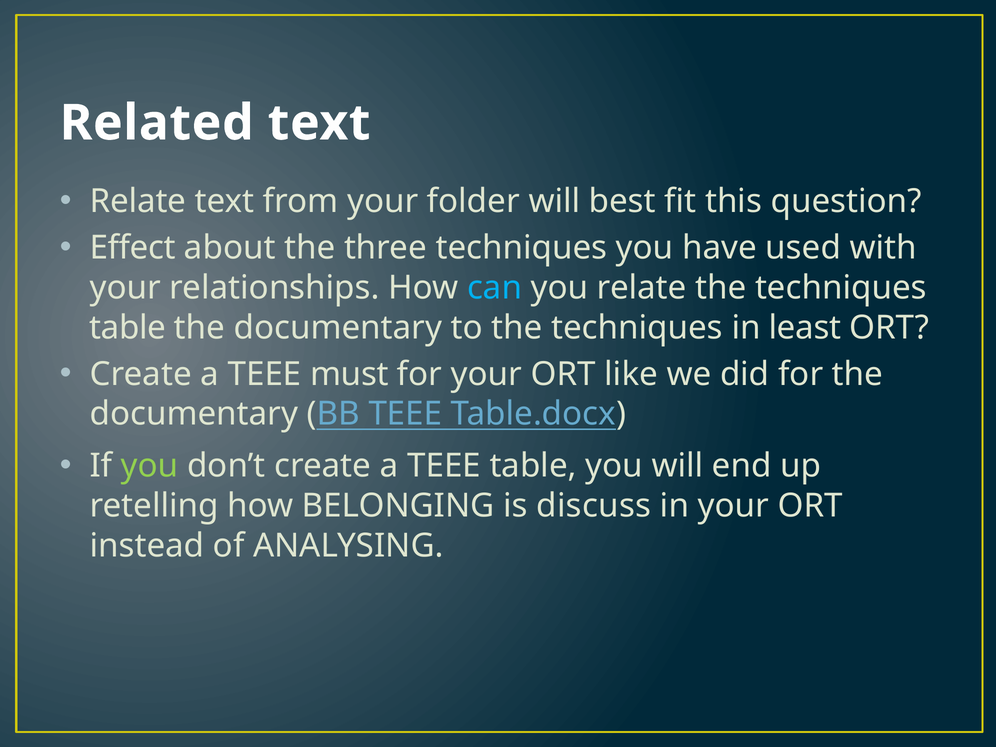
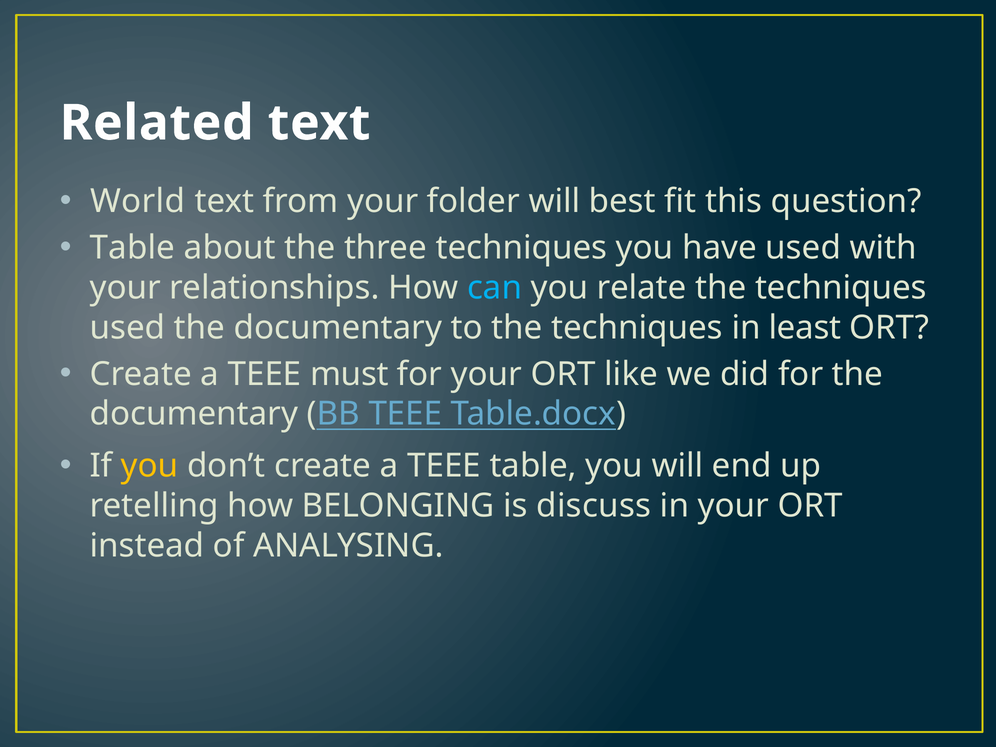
Relate at (138, 202): Relate -> World
Effect at (133, 248): Effect -> Table
table at (128, 328): table -> used
you at (150, 466) colour: light green -> yellow
